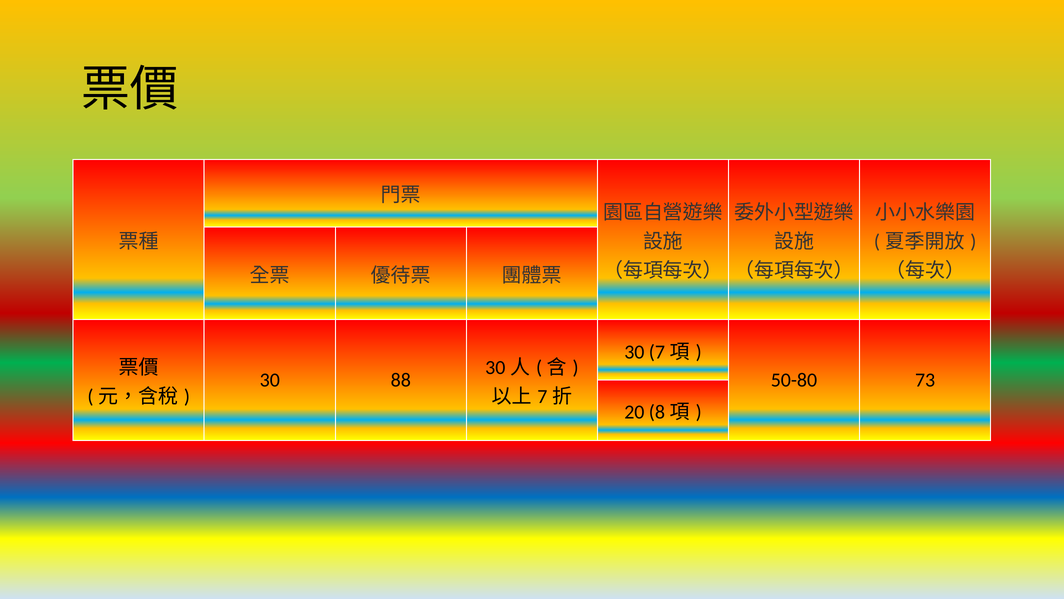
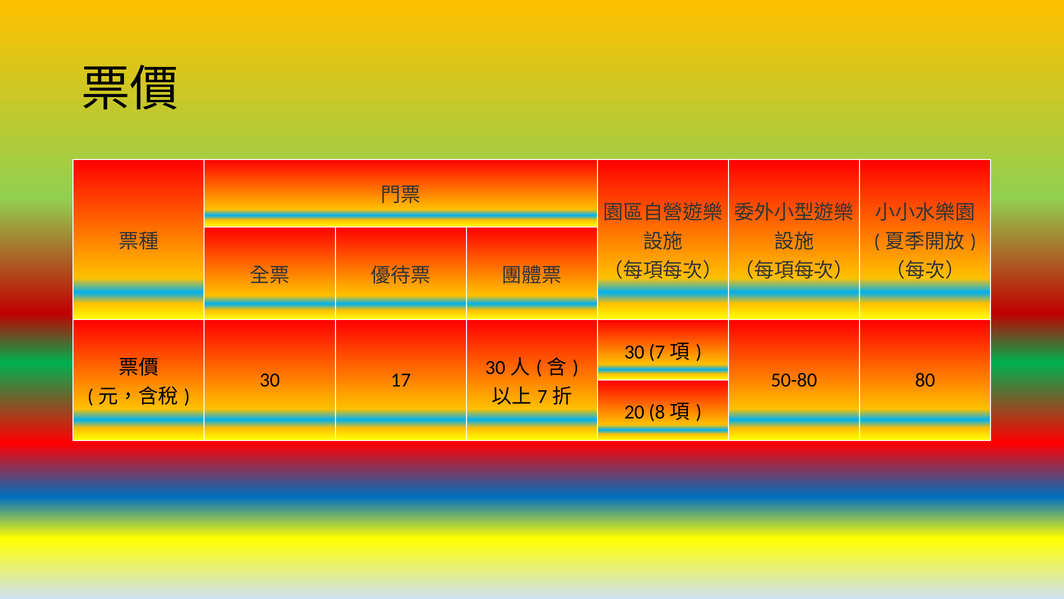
88: 88 -> 17
73: 73 -> 80
